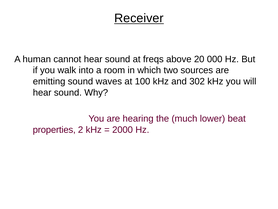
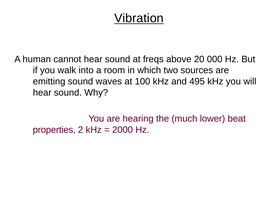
Receiver: Receiver -> Vibration
302: 302 -> 495
